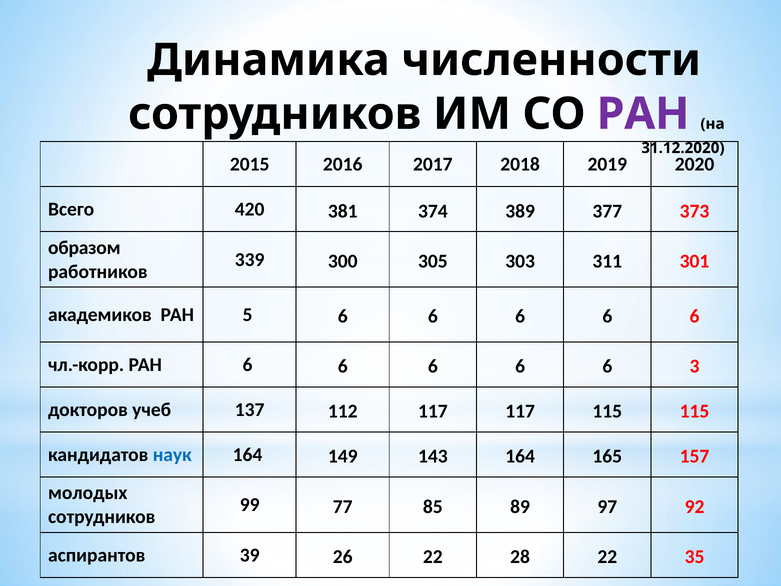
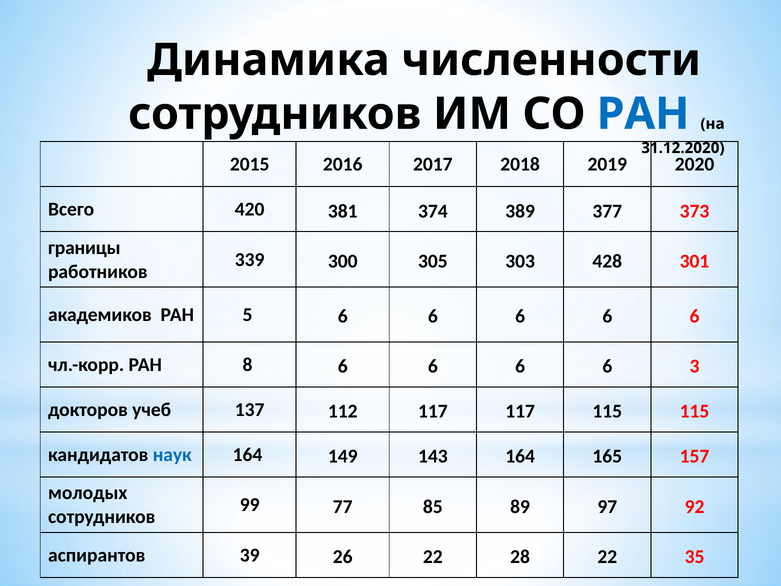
РАН at (643, 114) colour: purple -> blue
образом: образом -> границы
311: 311 -> 428
РАН 6: 6 -> 8
